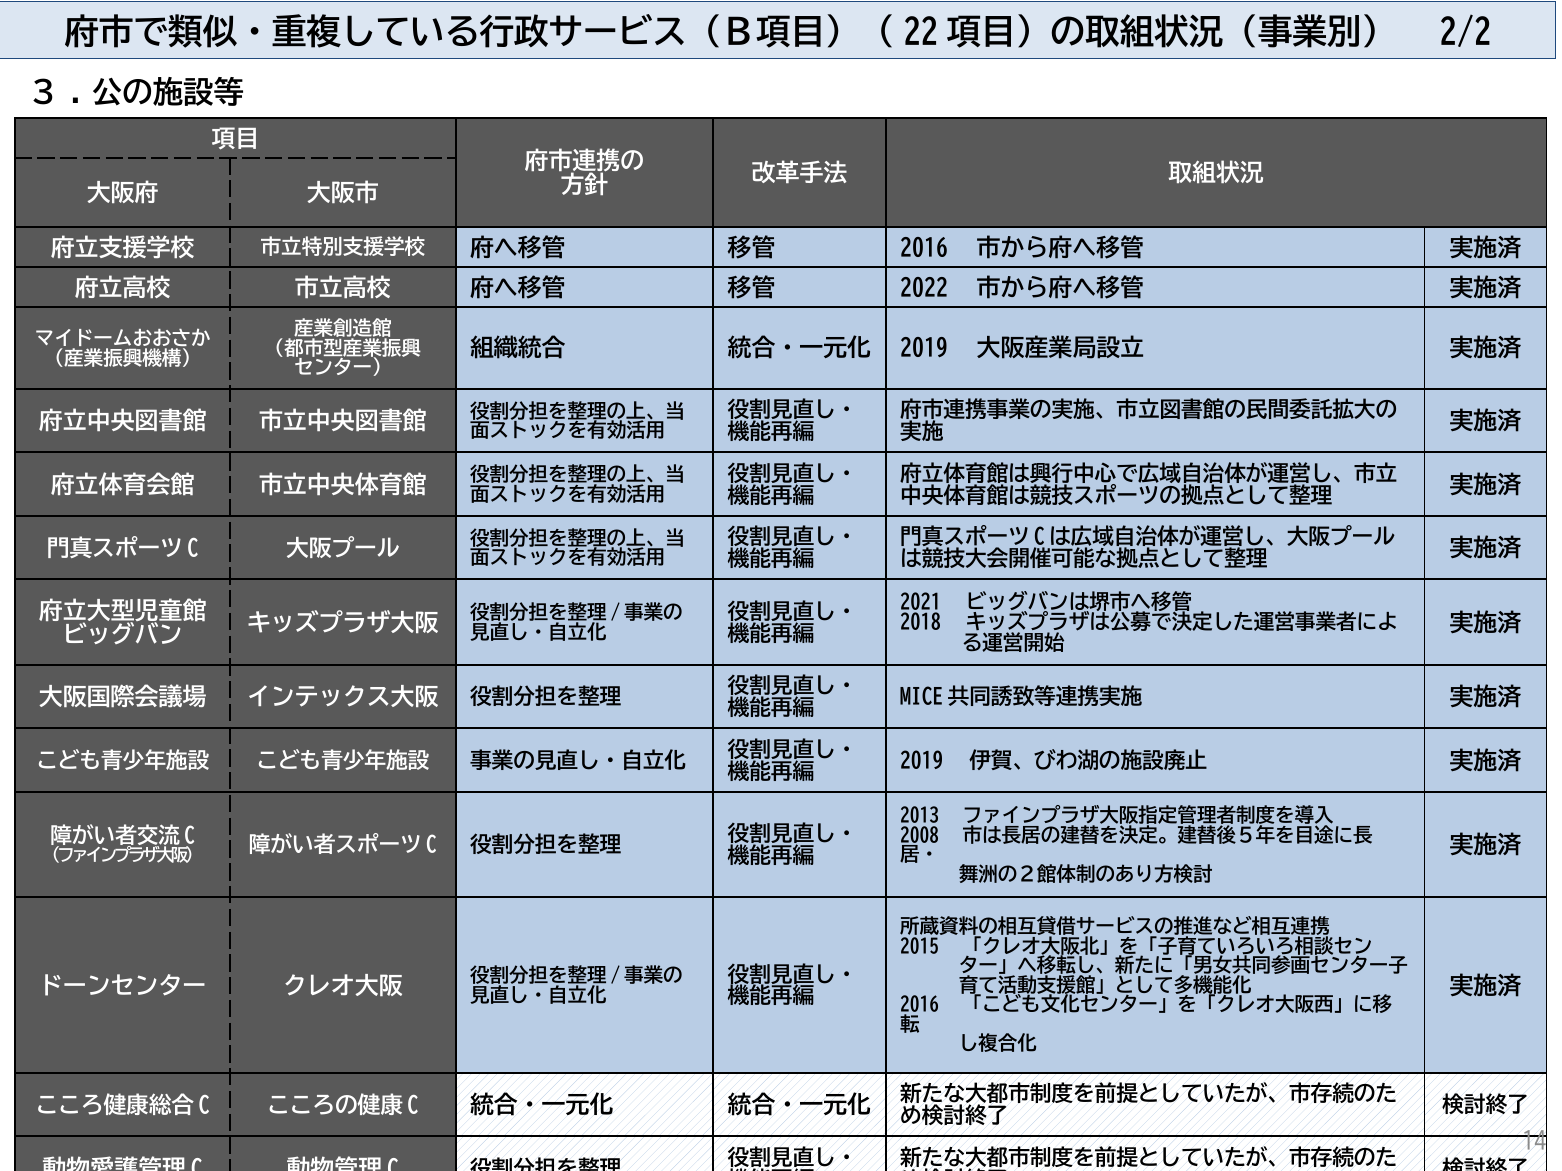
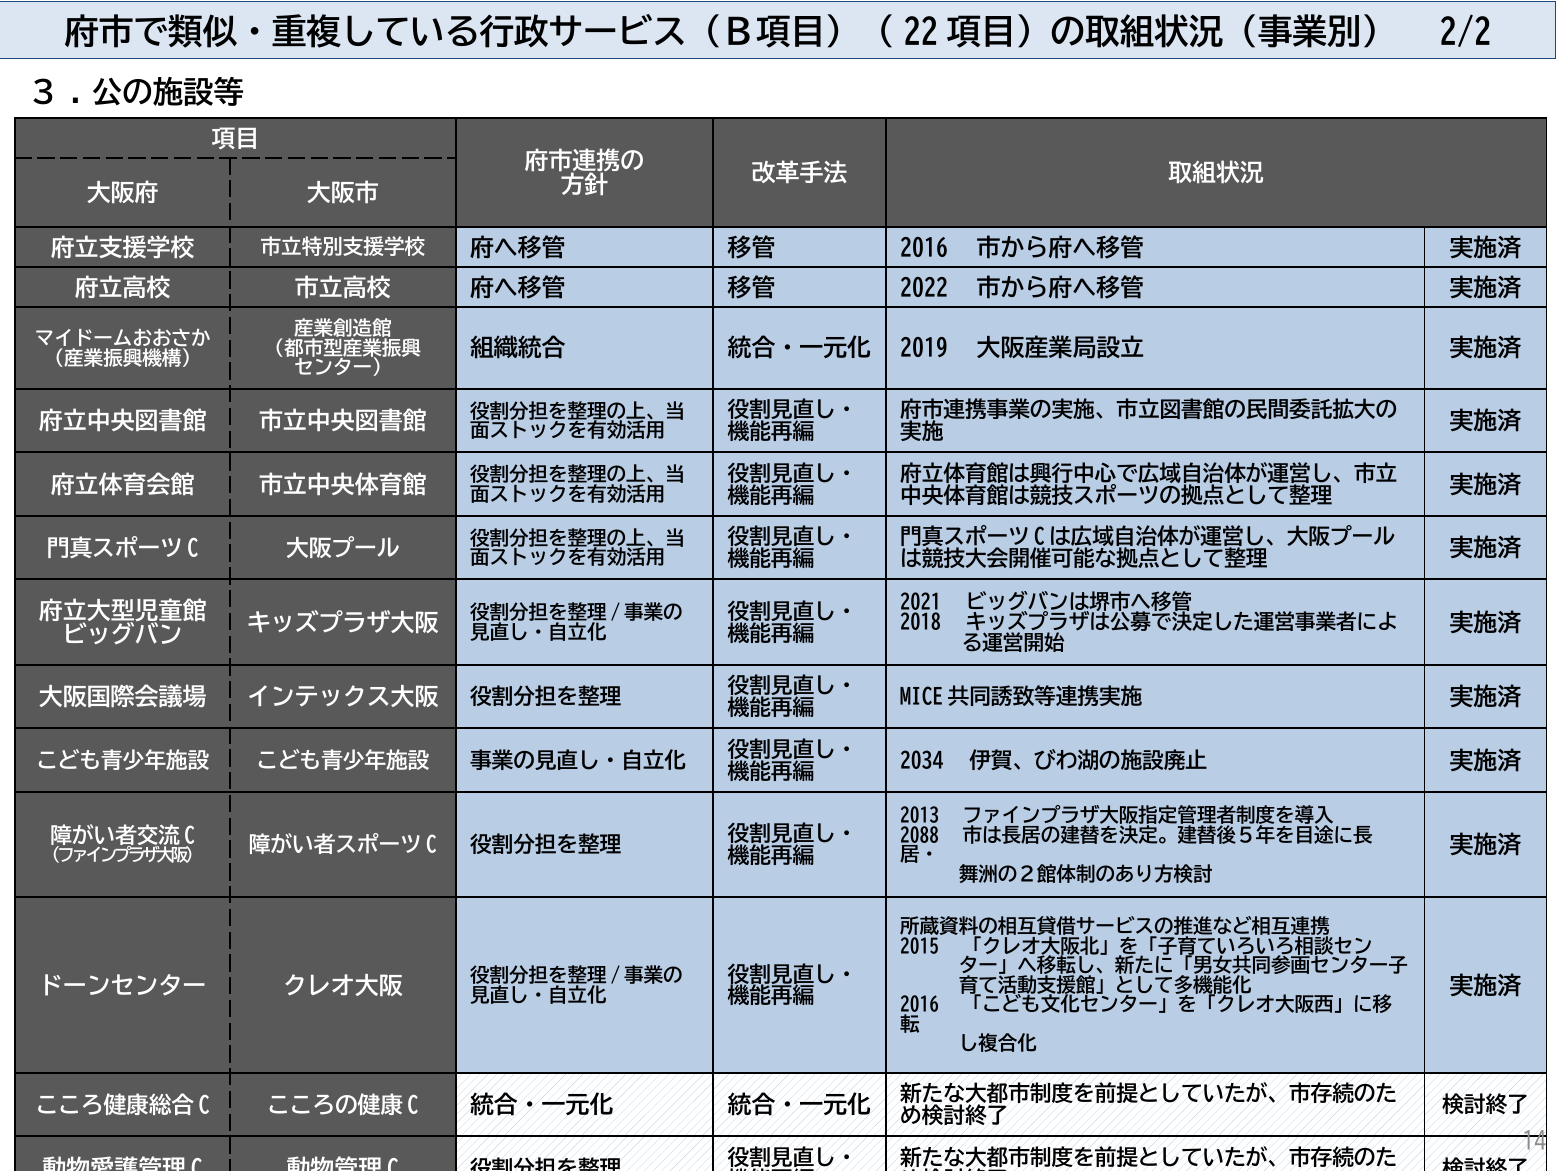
2019 at (922, 761): 2019 -> 2034
2008: 2008 -> 2088
